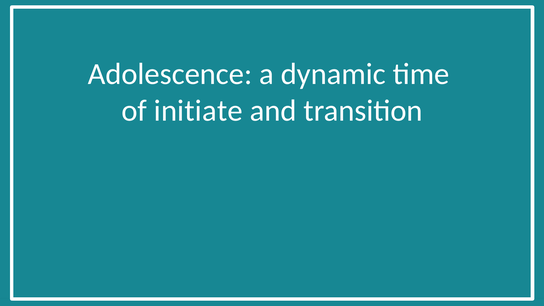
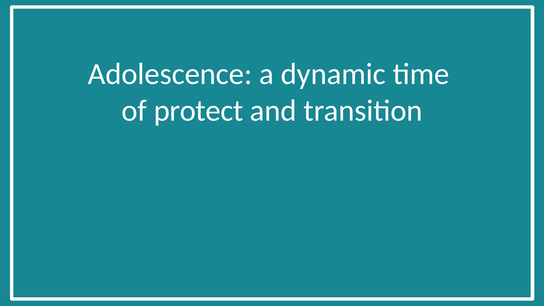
initiate: initiate -> protect
